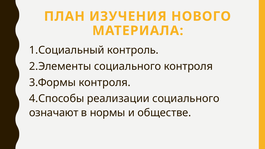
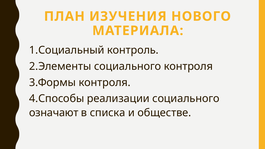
нормы: нормы -> списка
